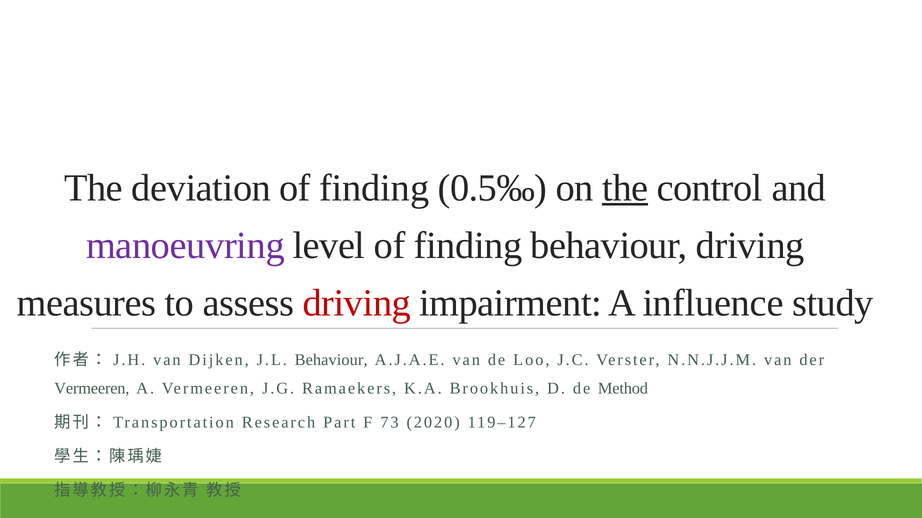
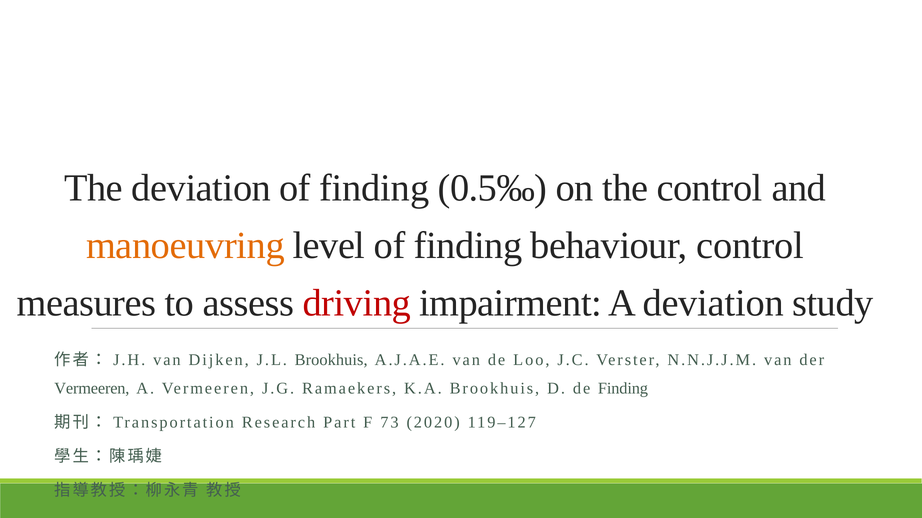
the at (625, 188) underline: present -> none
manoeuvring colour: purple -> orange
behaviour driving: driving -> control
A influence: influence -> deviation
J.L Behaviour: Behaviour -> Brookhuis
de Method: Method -> Finding
